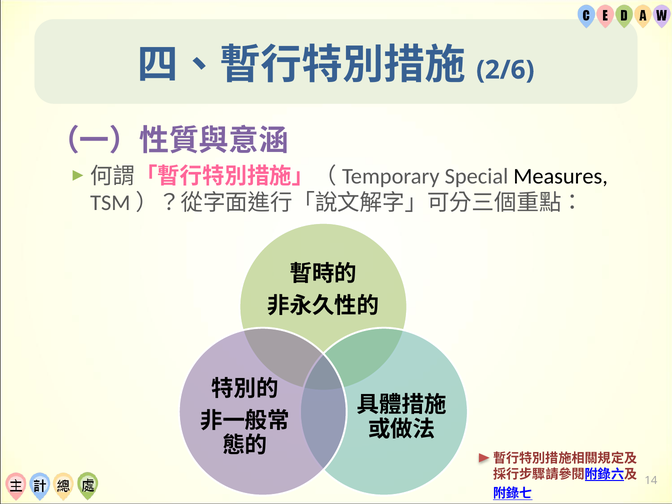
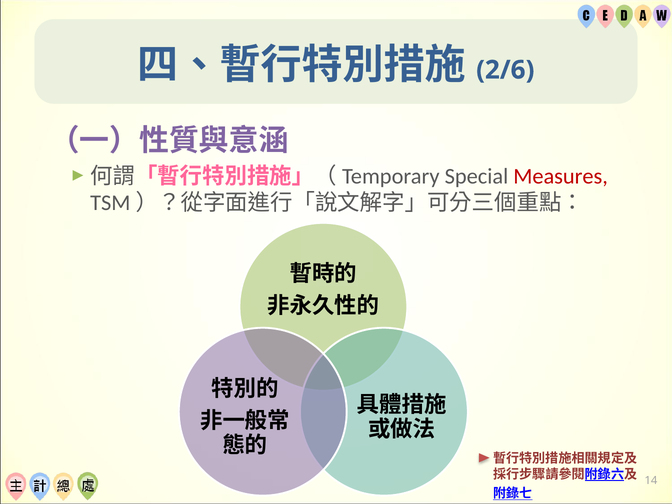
Measures colour: black -> red
